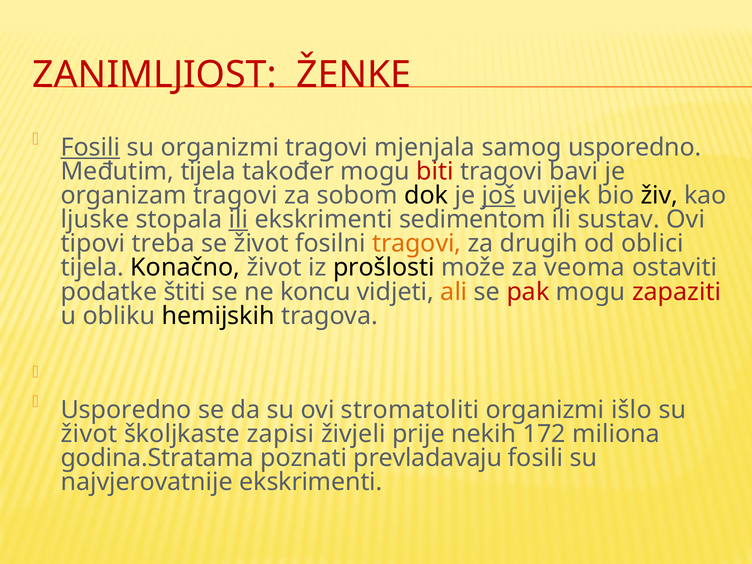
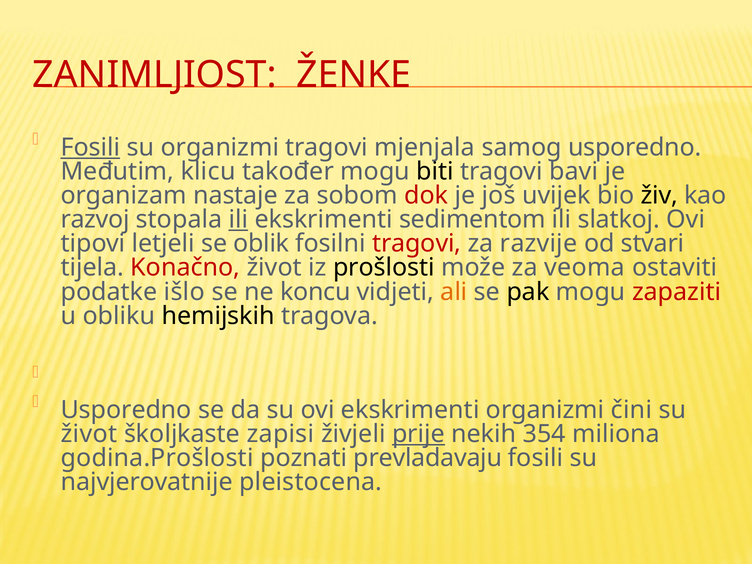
Međutim tijela: tijela -> klicu
biti colour: red -> black
organizam tragovi: tragovi -> nastaje
dok colour: black -> red
još underline: present -> none
ljuske: ljuske -> razvoj
sustav: sustav -> slatkoj
treba: treba -> letjeli
se život: život -> oblik
tragovi at (417, 244) colour: orange -> red
drugih: drugih -> razvije
oblici: oblici -> stvari
Konačno colour: black -> red
štiti: štiti -> išlo
pak colour: red -> black
ovi stromatoliti: stromatoliti -> ekskrimenti
išlo: išlo -> čini
prije underline: none -> present
172: 172 -> 354
godina.Stratama: godina.Stratama -> godina.Prošlosti
najvjerovatnije ekskrimenti: ekskrimenti -> pleistocena
